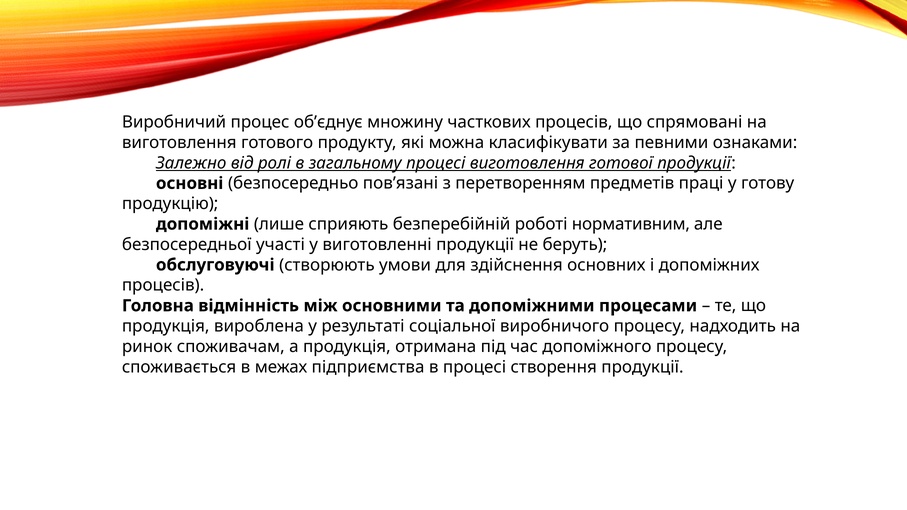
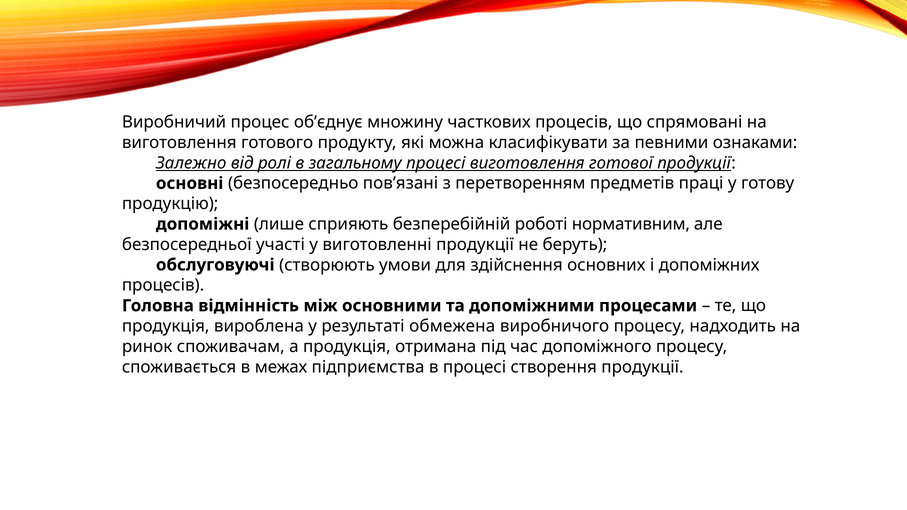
соціальної: соціальної -> обмежена
